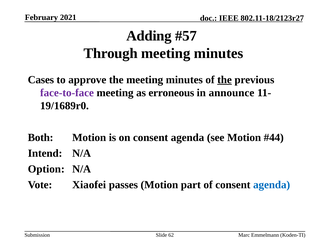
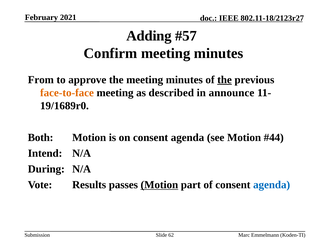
Through: Through -> Confirm
Cases: Cases -> From
face-to-face colour: purple -> orange
erroneous: erroneous -> described
Option: Option -> During
Xiaofei: Xiaofei -> Results
Motion at (159, 185) underline: none -> present
